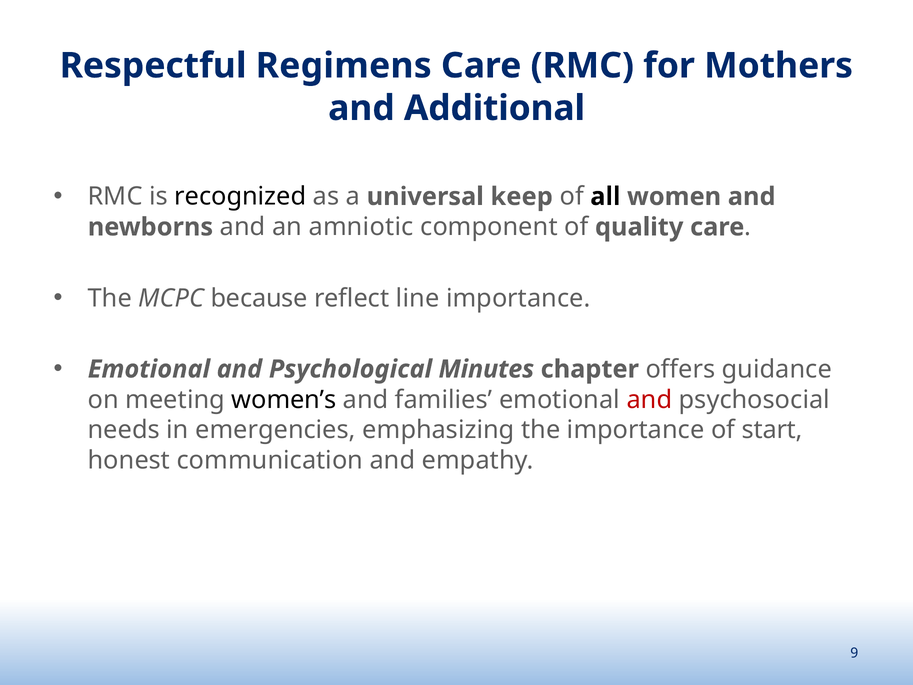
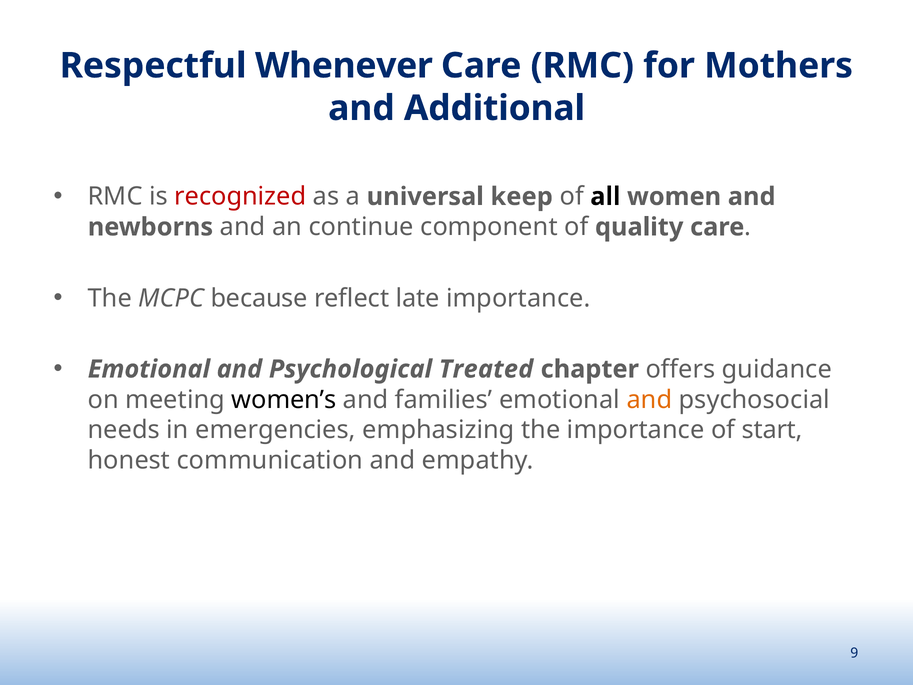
Regimens: Regimens -> Whenever
recognized colour: black -> red
amniotic: amniotic -> continue
line: line -> late
Minutes: Minutes -> Treated
and at (649, 399) colour: red -> orange
